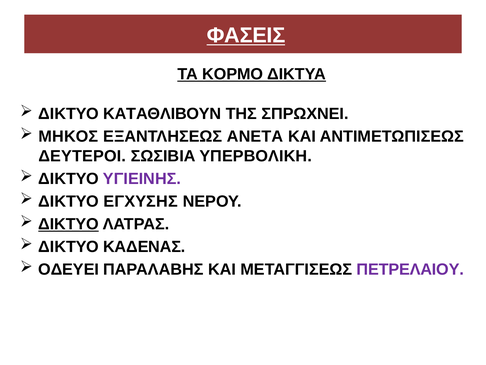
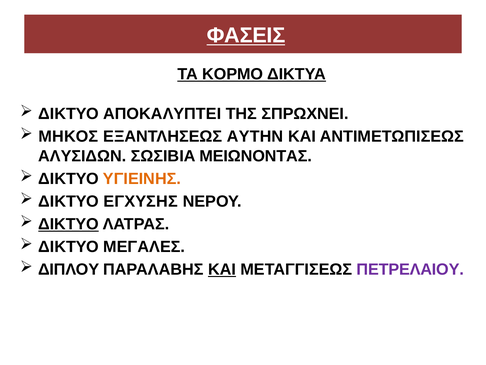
ΚΑΤΑΘΛΙΒΟΥΝ: ΚΑΤΑΘΛΙΒΟΥΝ -> ΑΠΟΚΑΛΥΠΤΕΙ
ΑΝΕΤΑ: ΑΝΕΤΑ -> ΑΥΤΗΝ
ΔΕΥΤΕΡΟΙ: ΔΕΥΤΕΡΟΙ -> ΑΛΥΣΙΔΩΝ
ΥΠΕΡΒΟΛΙΚΗ: ΥΠΕΡΒΟΛΙΚΗ -> ΜΕΙΩΝΟΝΤΑΣ
ΥΓΙΕΙΝΗΣ colour: purple -> orange
ΚΑΔΕΝΑΣ: ΚΑΔΕΝΑΣ -> ΜΕΓΑΛΕΣ
ΟΔΕΥΕΙ: ΟΔΕΥΕΙ -> ΔΙΠΛΟΥ
ΚΑΙ at (222, 269) underline: none -> present
